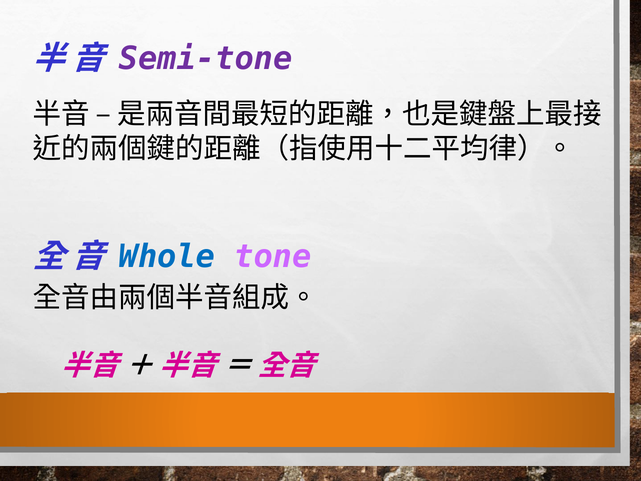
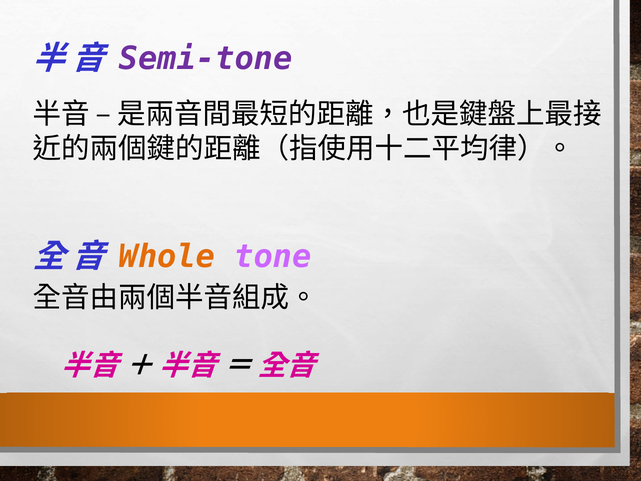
Whole colour: blue -> orange
